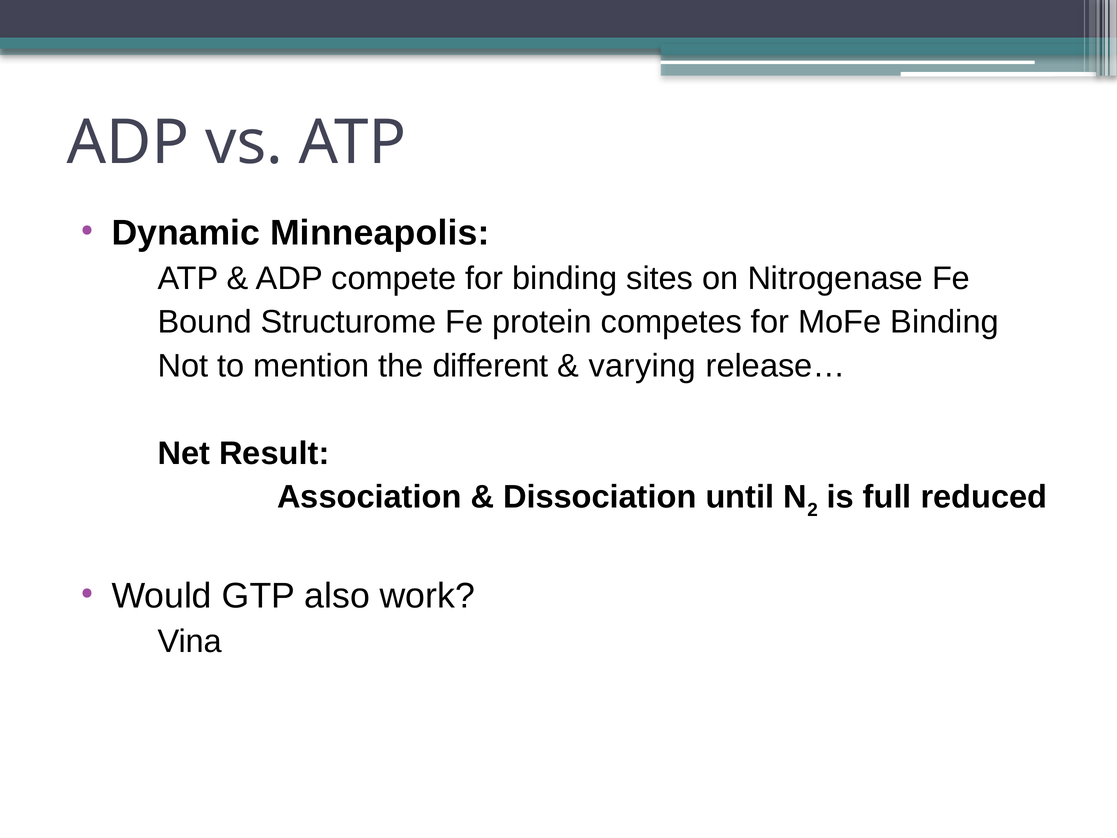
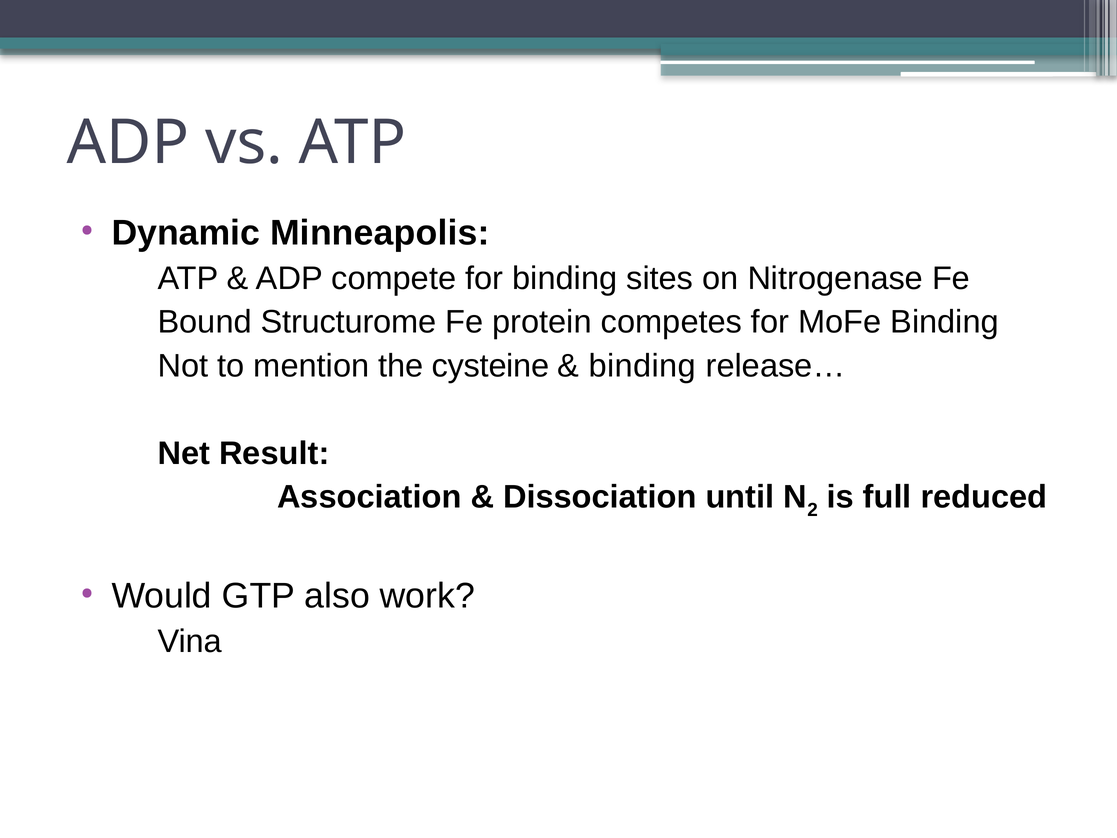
different: different -> cysteine
varying at (642, 366): varying -> binding
